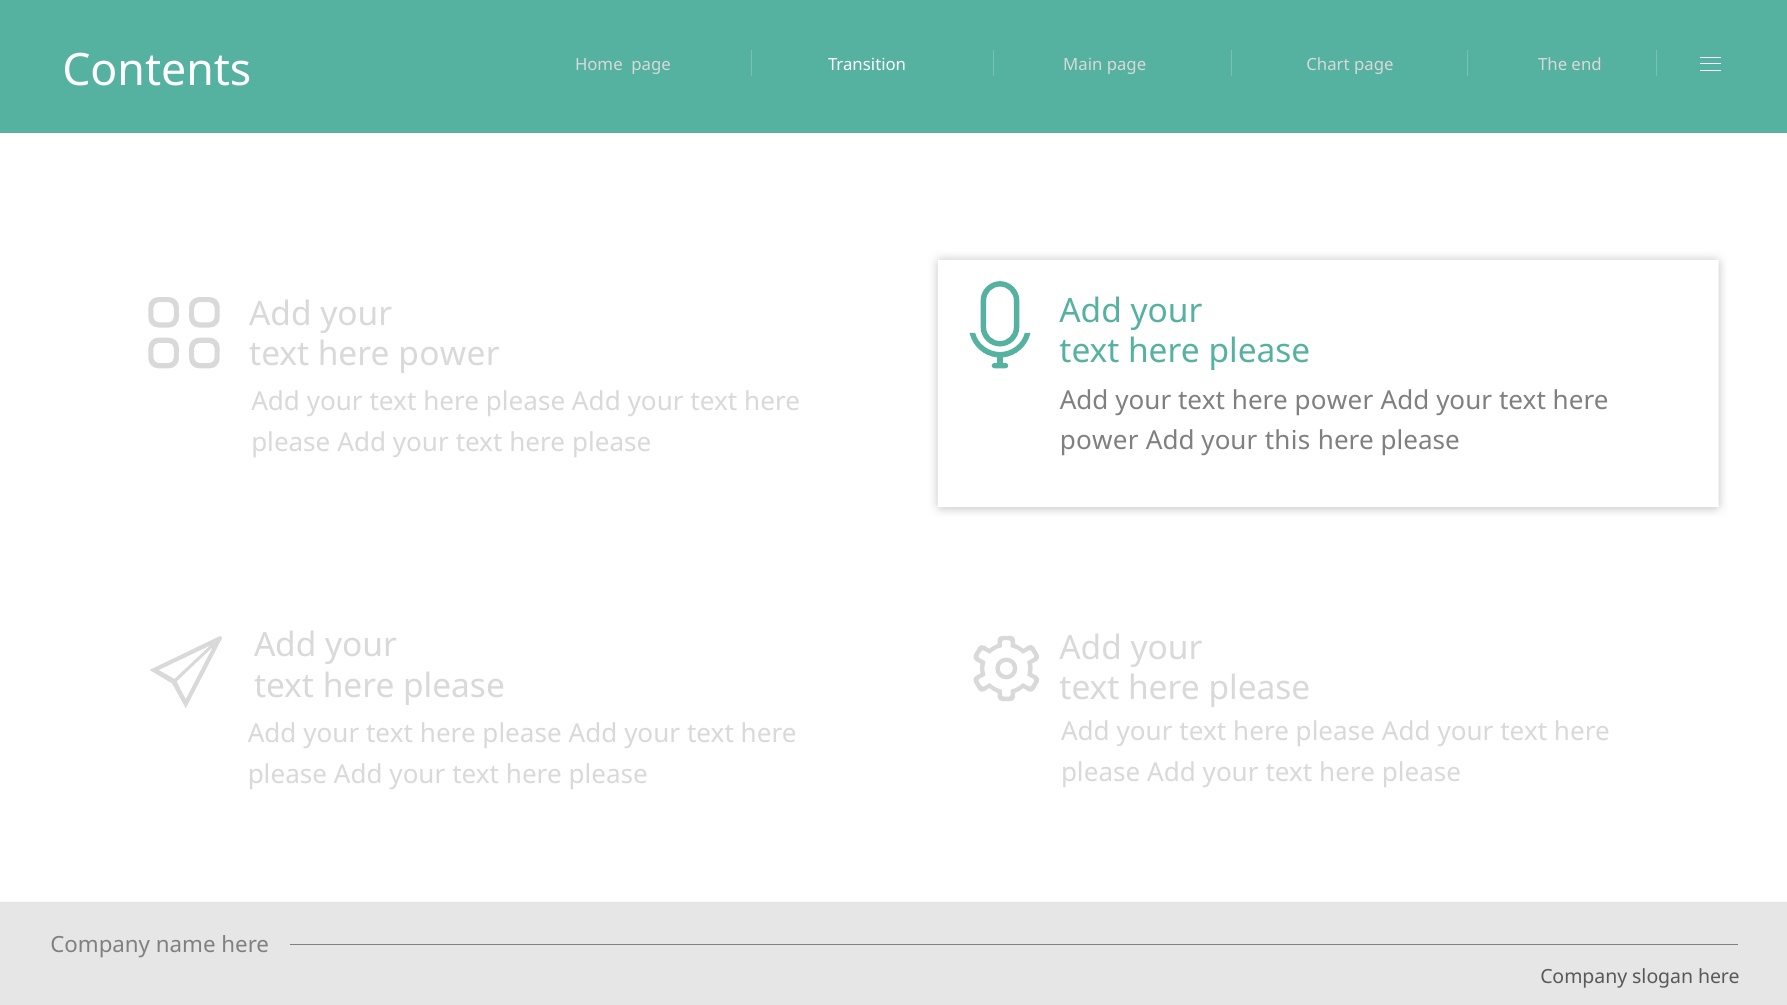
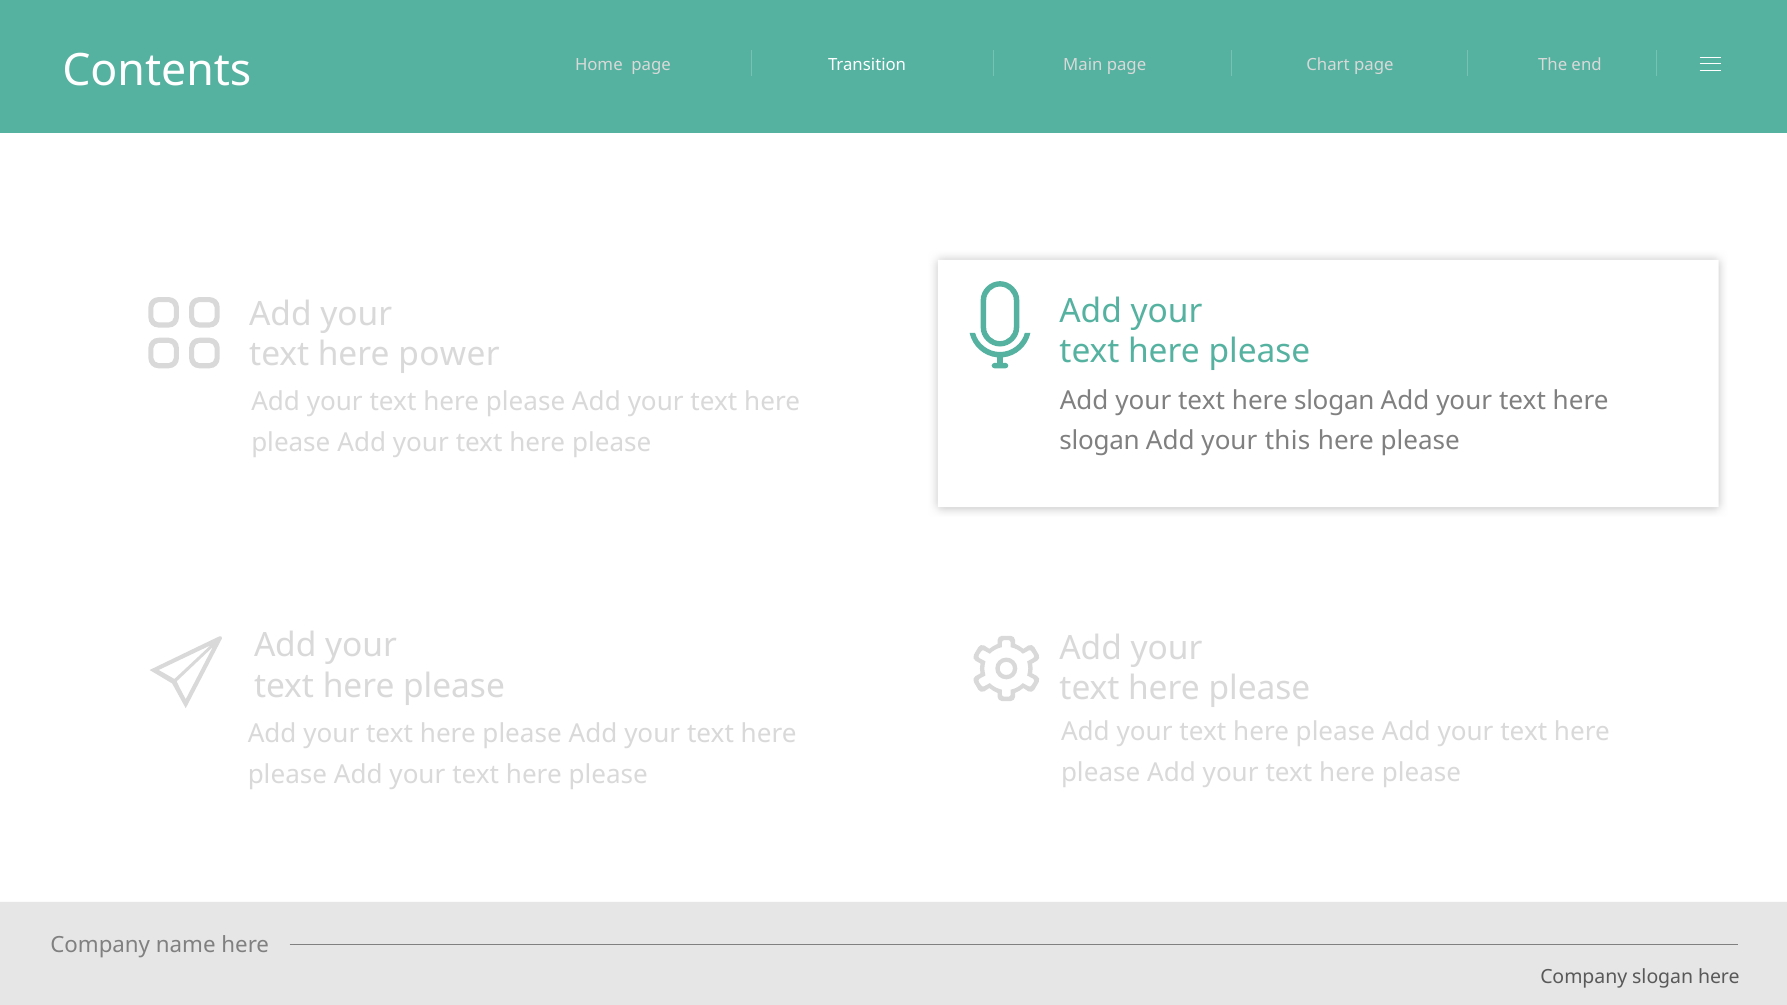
power at (1334, 401): power -> slogan
power at (1099, 441): power -> slogan
